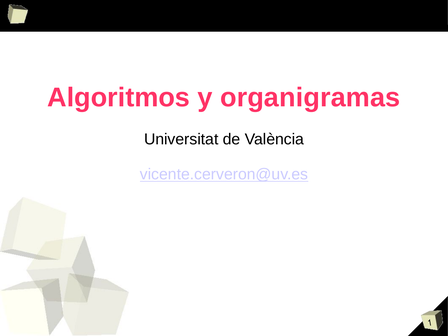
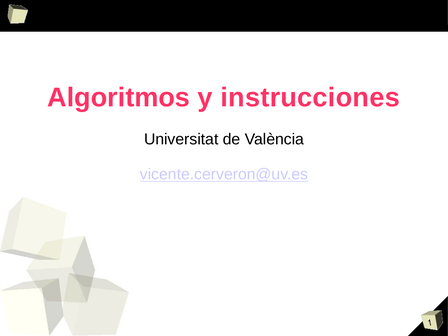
organigramas: organigramas -> instrucciones
